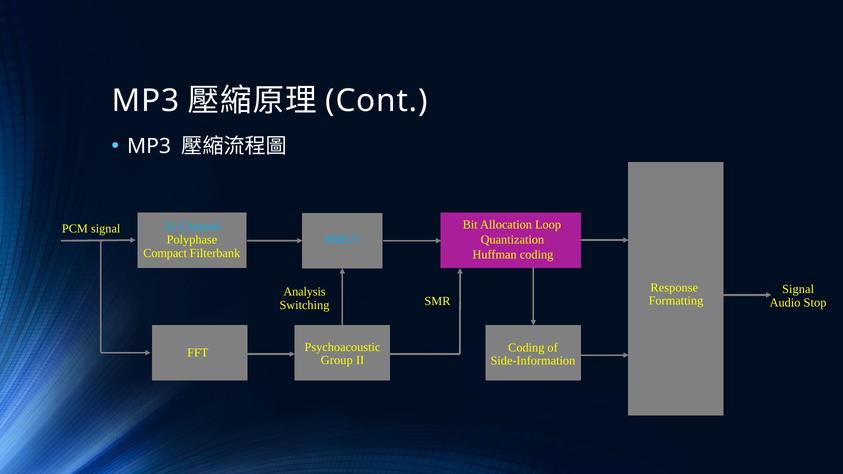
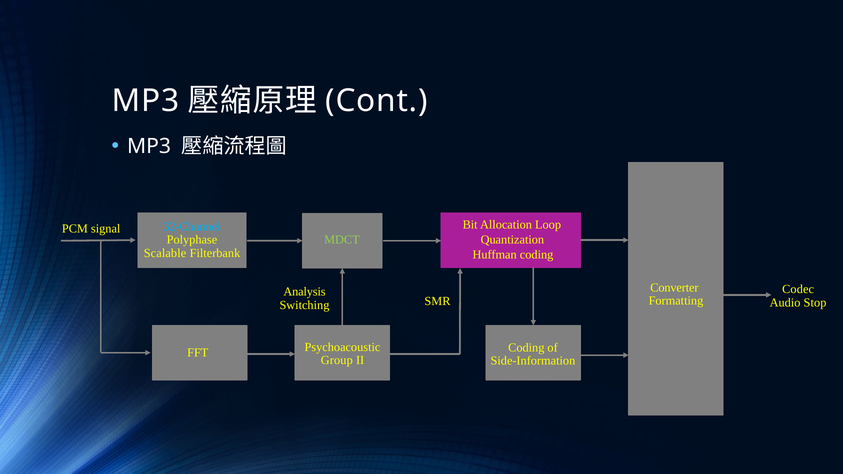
MDCT colour: light blue -> light green
Compact: Compact -> Scalable
Response: Response -> Converter
Signal at (798, 290): Signal -> Codec
